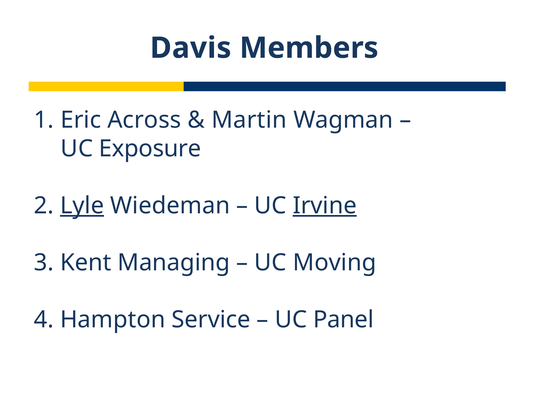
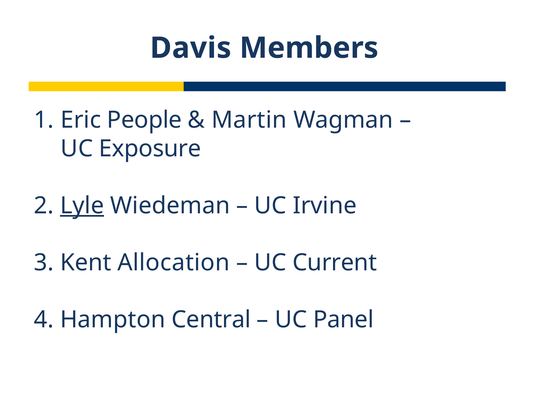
Across: Across -> People
Irvine underline: present -> none
Managing: Managing -> Allocation
Moving: Moving -> Current
Service: Service -> Central
